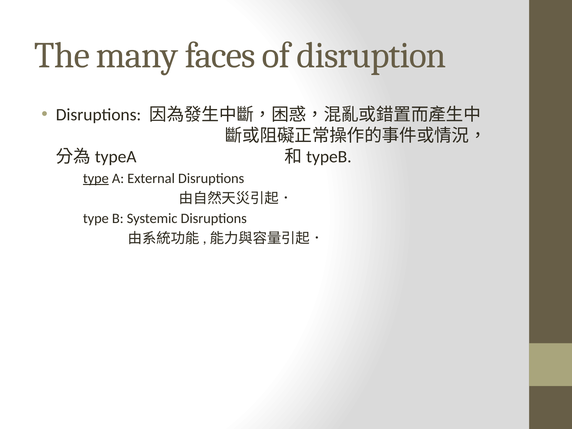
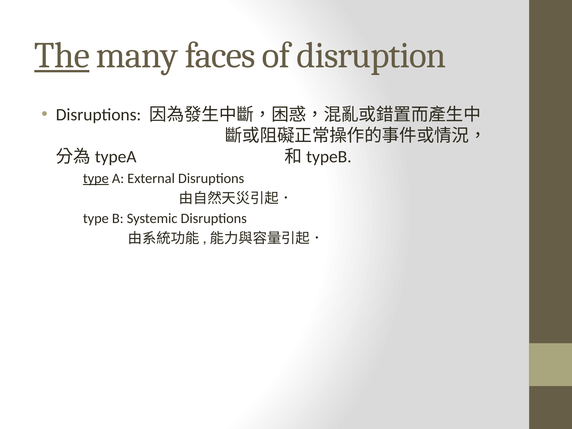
The underline: none -> present
